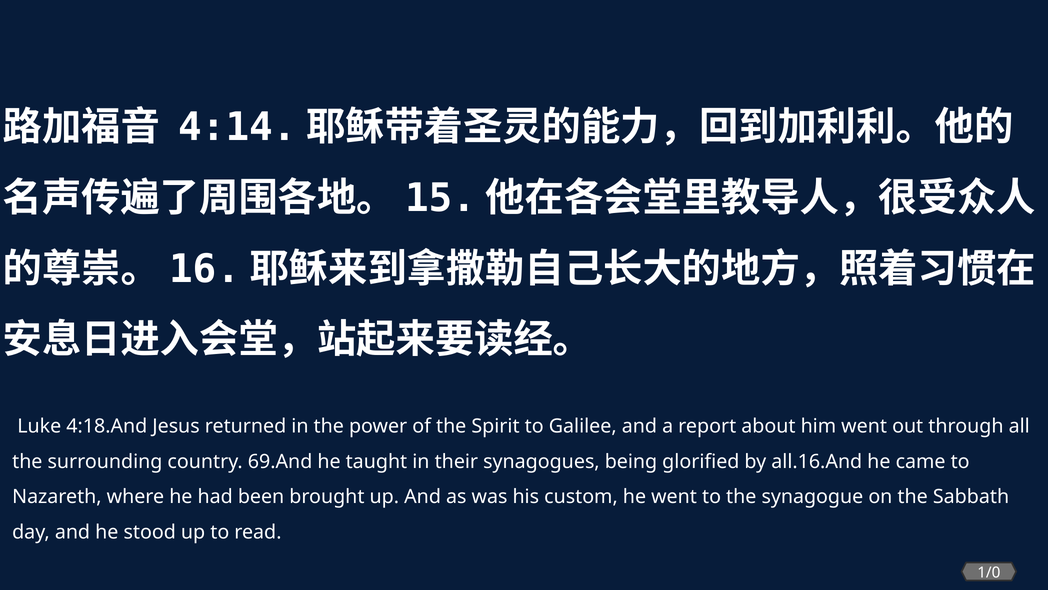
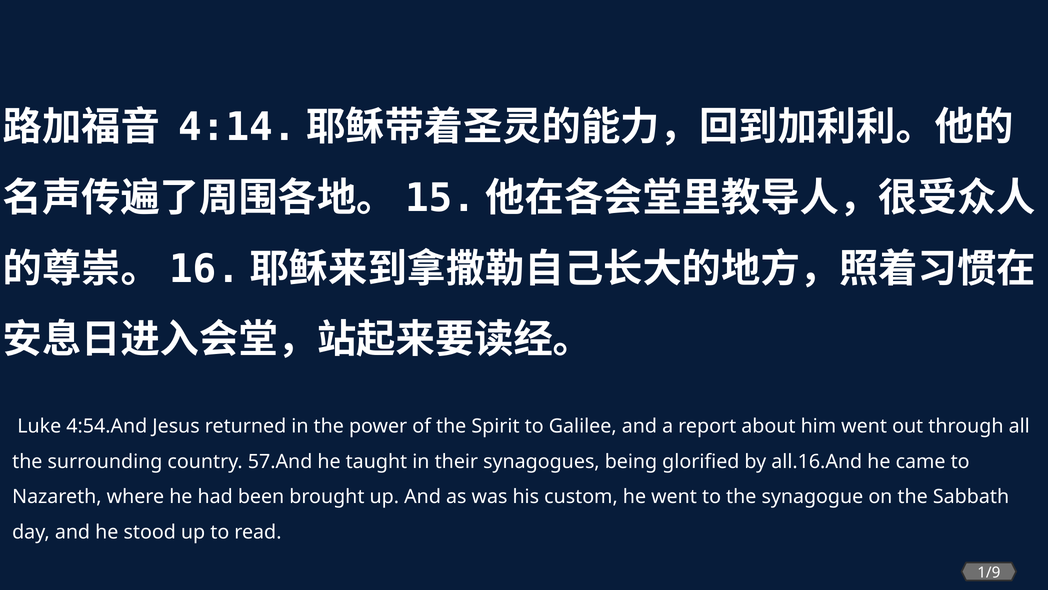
4:18.And: 4:18.And -> 4:54.And
69.And: 69.And -> 57.And
1/0: 1/0 -> 1/9
